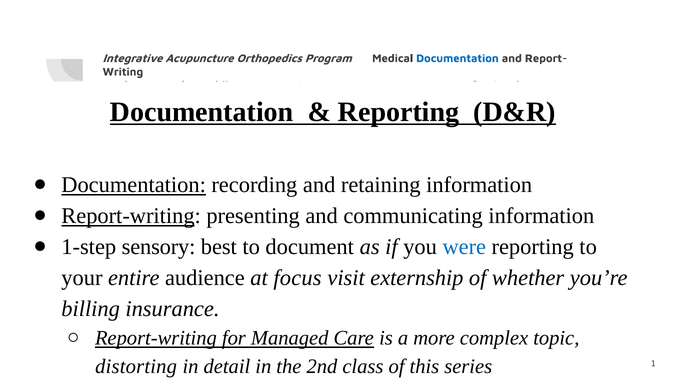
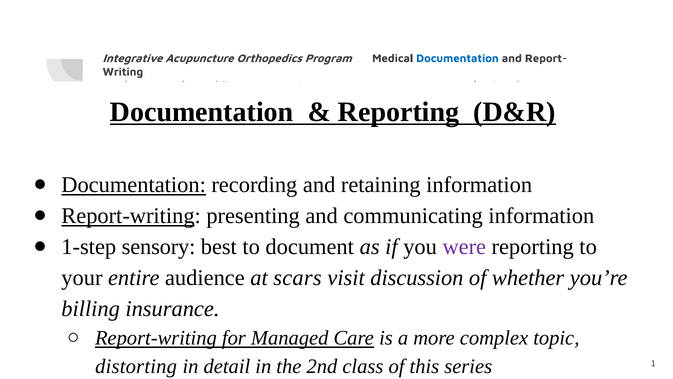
were colour: blue -> purple
focus: focus -> scars
externship: externship -> discussion
